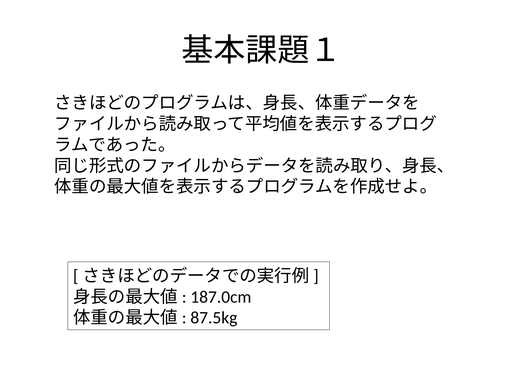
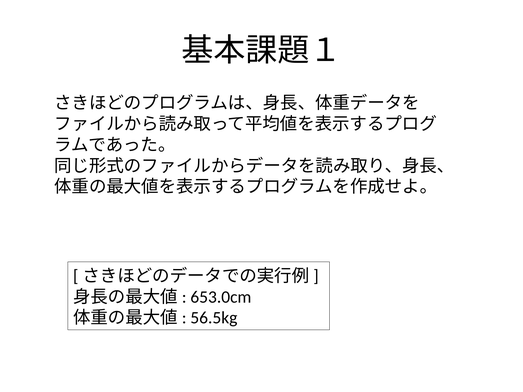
187.0cm: 187.0cm -> 653.0cm
87.5kg: 87.5kg -> 56.5kg
